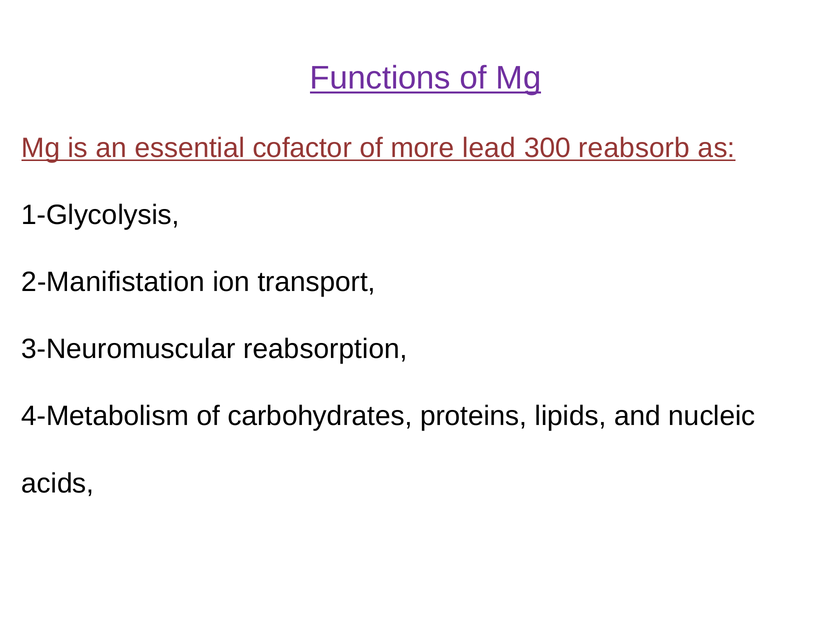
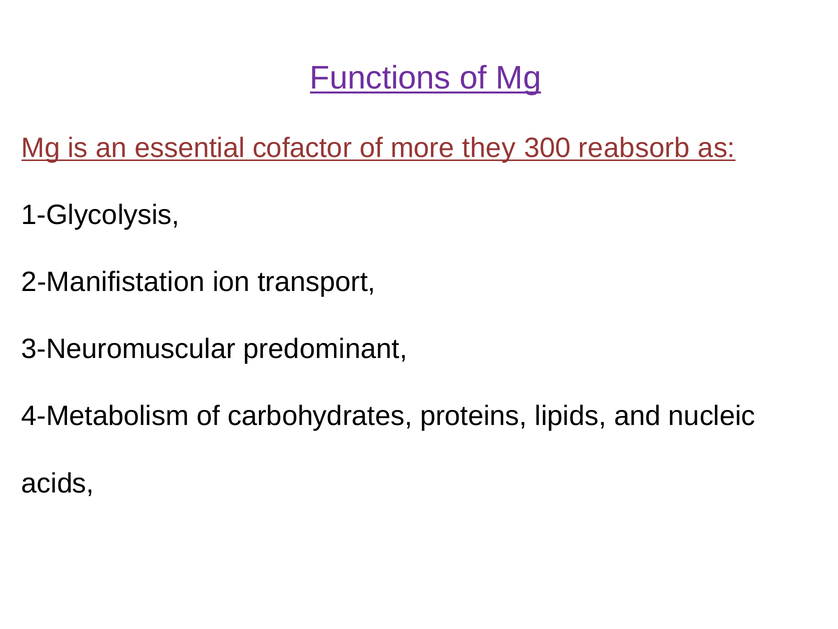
lead: lead -> they
reabsorption: reabsorption -> predominant
